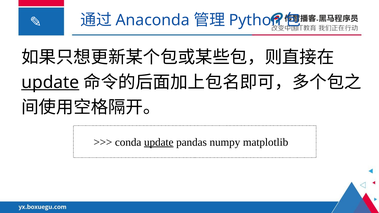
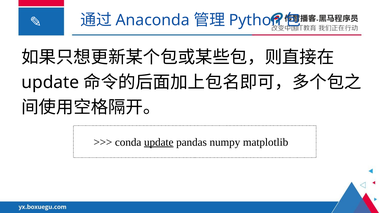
update at (50, 82) underline: present -> none
